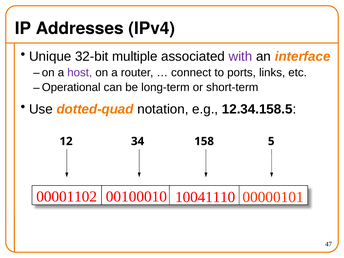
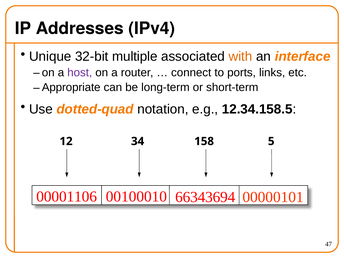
with colour: purple -> orange
Operational: Operational -> Appropriate
00001102: 00001102 -> 00001106
10041110: 10041110 -> 66343694
